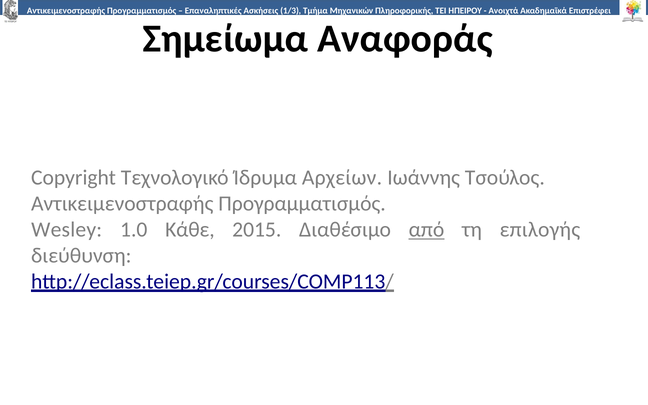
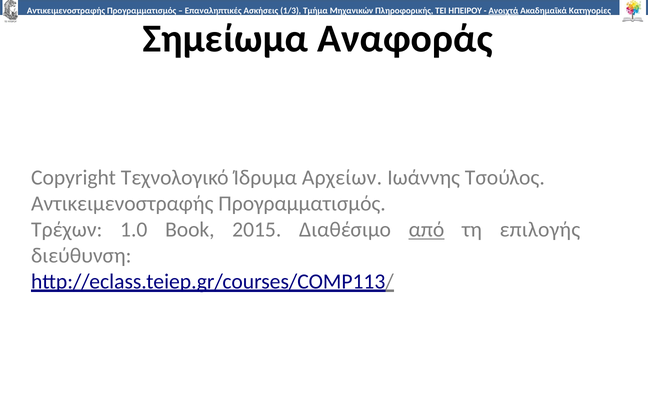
Ανοιχτά at (503, 11) underline: none -> present
Επιστρέφει: Επιστρέφει -> Κατηγορίες
Wesley: Wesley -> Τρέχων
Κάθε: Κάθε -> Book
